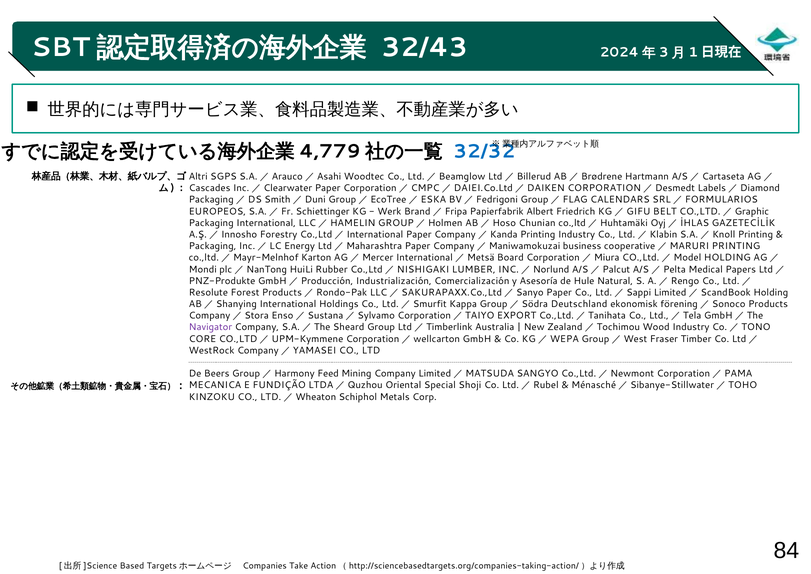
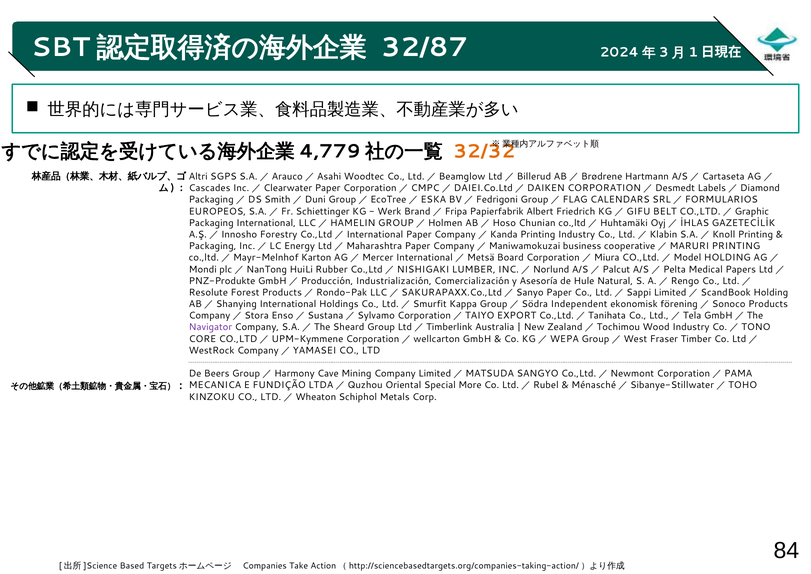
32/43: 32/43 -> 32/87
32/32 colour: blue -> orange
Deutschland: Deutschland -> Independent
Feed: Feed -> Cave
Shoji: Shoji -> More
